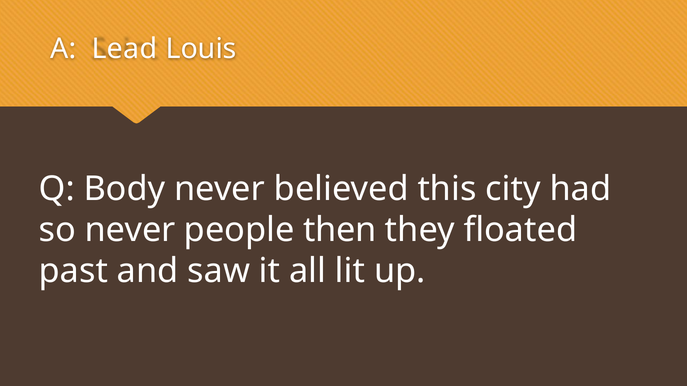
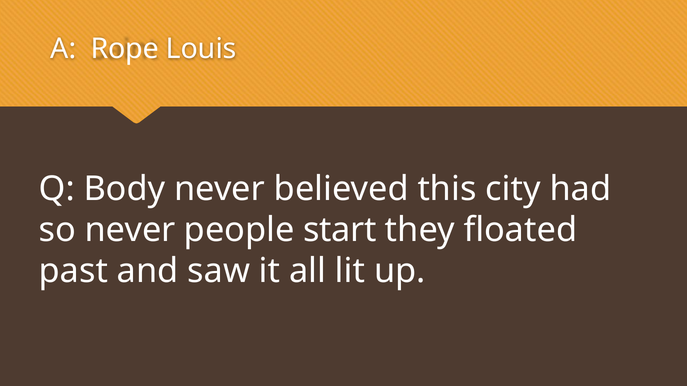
Lead: Lead -> Rope
then: then -> start
